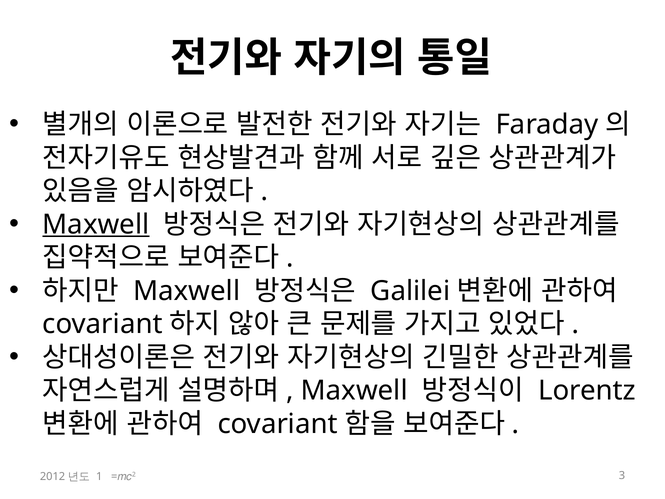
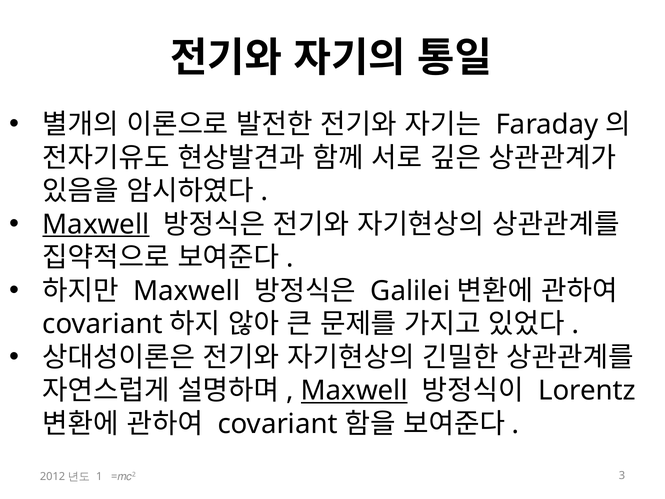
Maxwell at (354, 391) underline: none -> present
